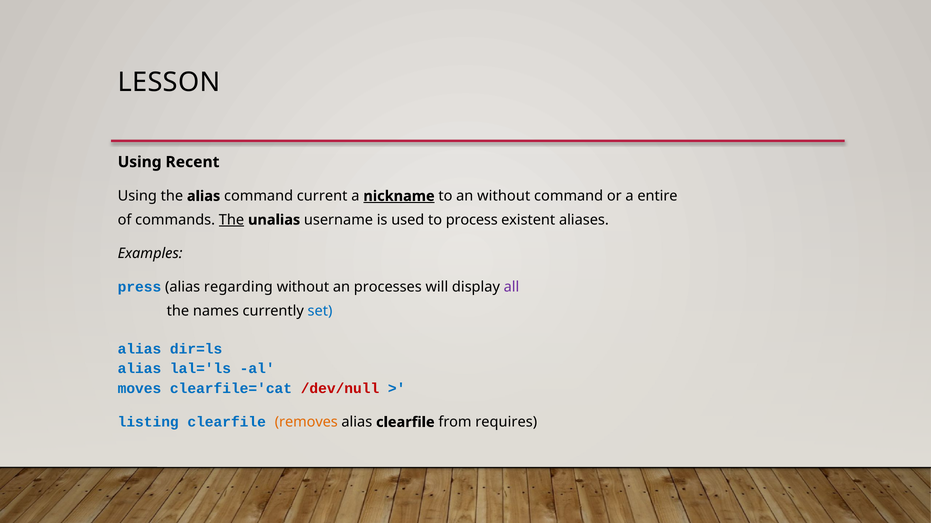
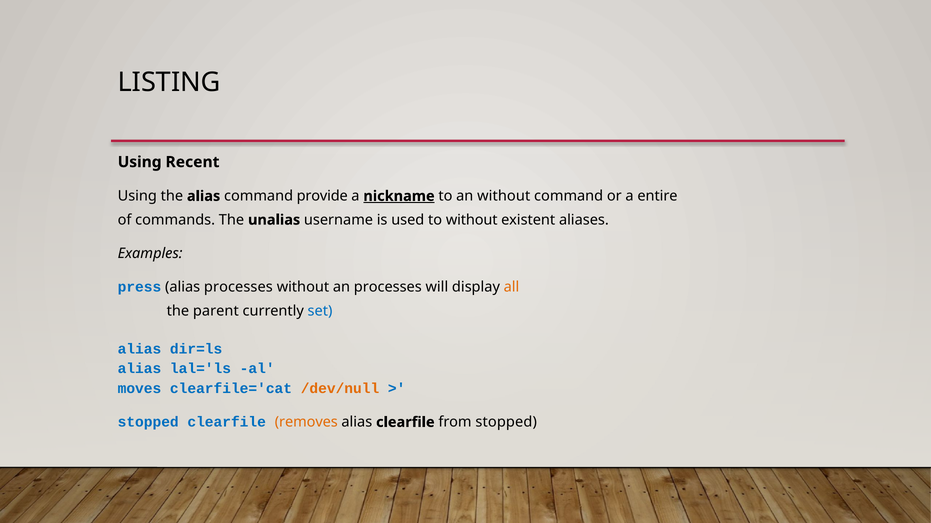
LESSON: LESSON -> LISTING
current: current -> provide
The at (231, 220) underline: present -> none
to process: process -> without
alias regarding: regarding -> processes
all colour: purple -> orange
names: names -> parent
/dev/null colour: red -> orange
listing at (148, 423): listing -> stopped
from requires: requires -> stopped
